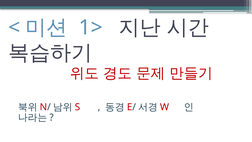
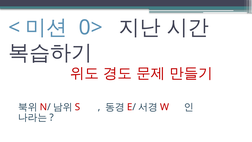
1>: 1> -> 0>
